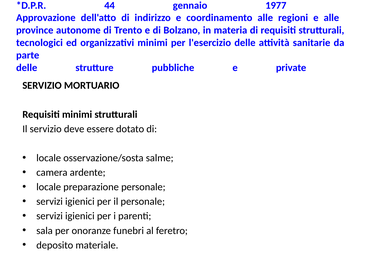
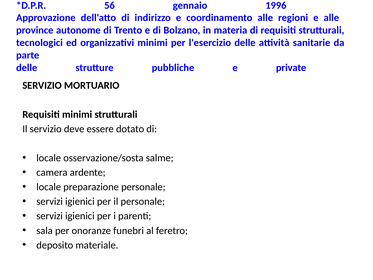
44: 44 -> 56
1977: 1977 -> 1996
